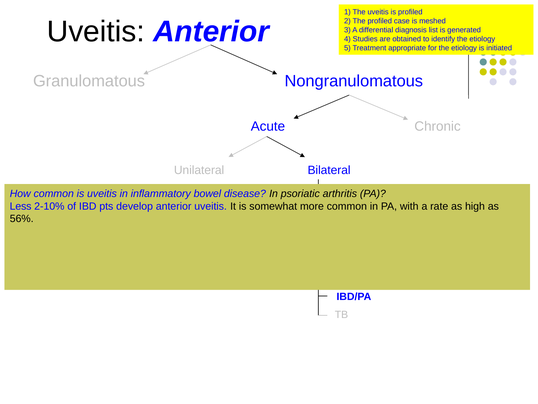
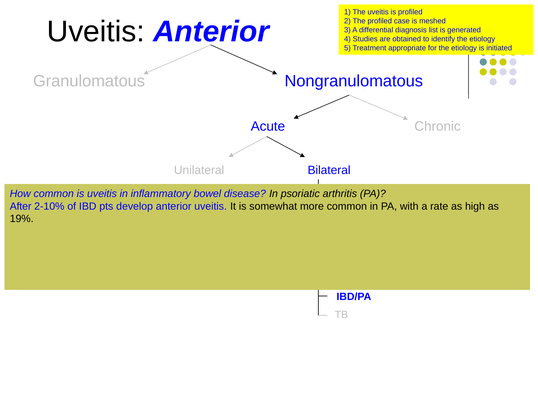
Less: Less -> After
56%: 56% -> 19%
